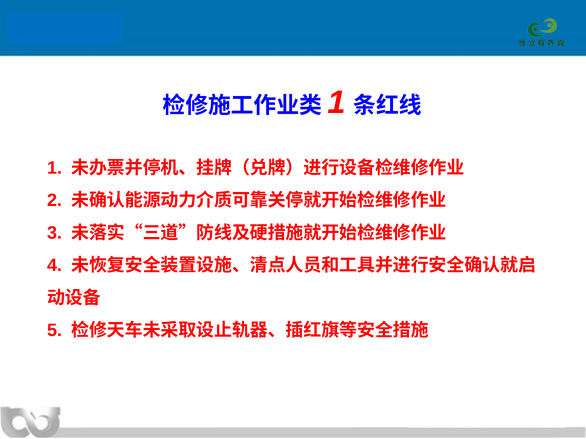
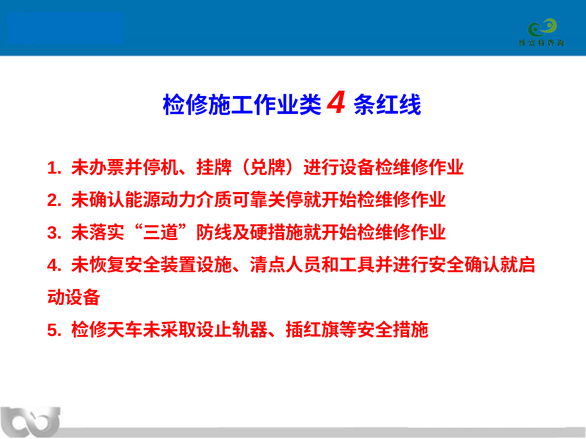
1 at (336, 103): 1 -> 4
